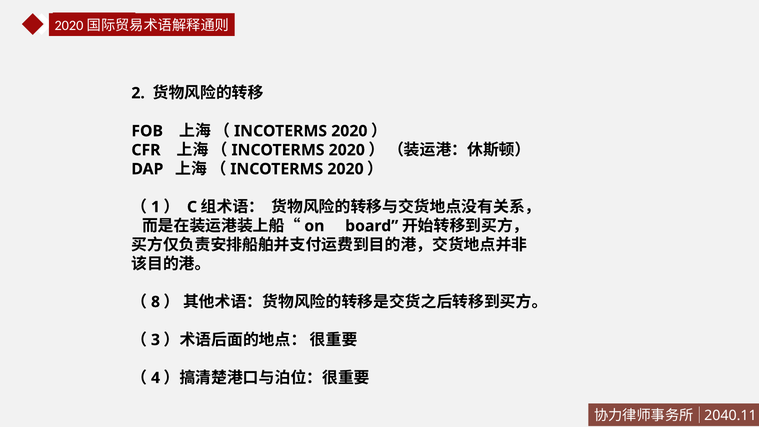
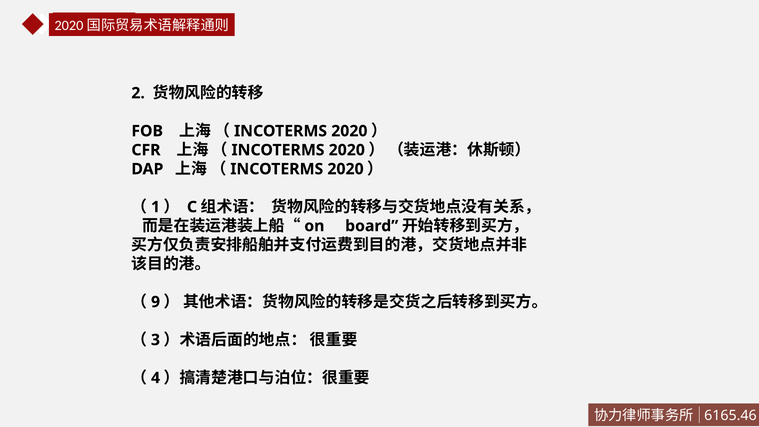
8: 8 -> 9
2040.11: 2040.11 -> 6165.46
